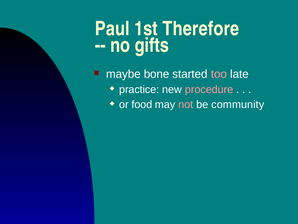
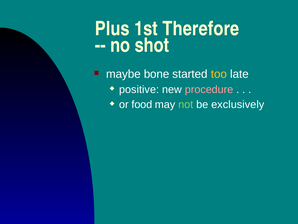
Paul: Paul -> Plus
gifts: gifts -> shot
too colour: pink -> yellow
practice: practice -> positive
not colour: pink -> light green
community: community -> exclusively
